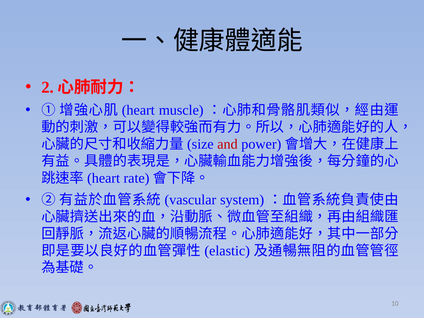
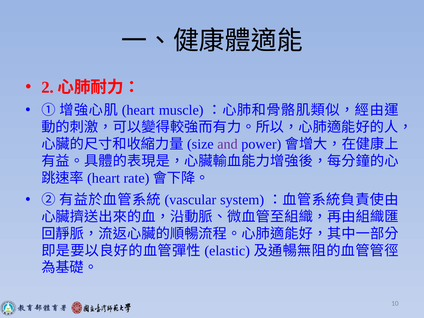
and colour: red -> purple
